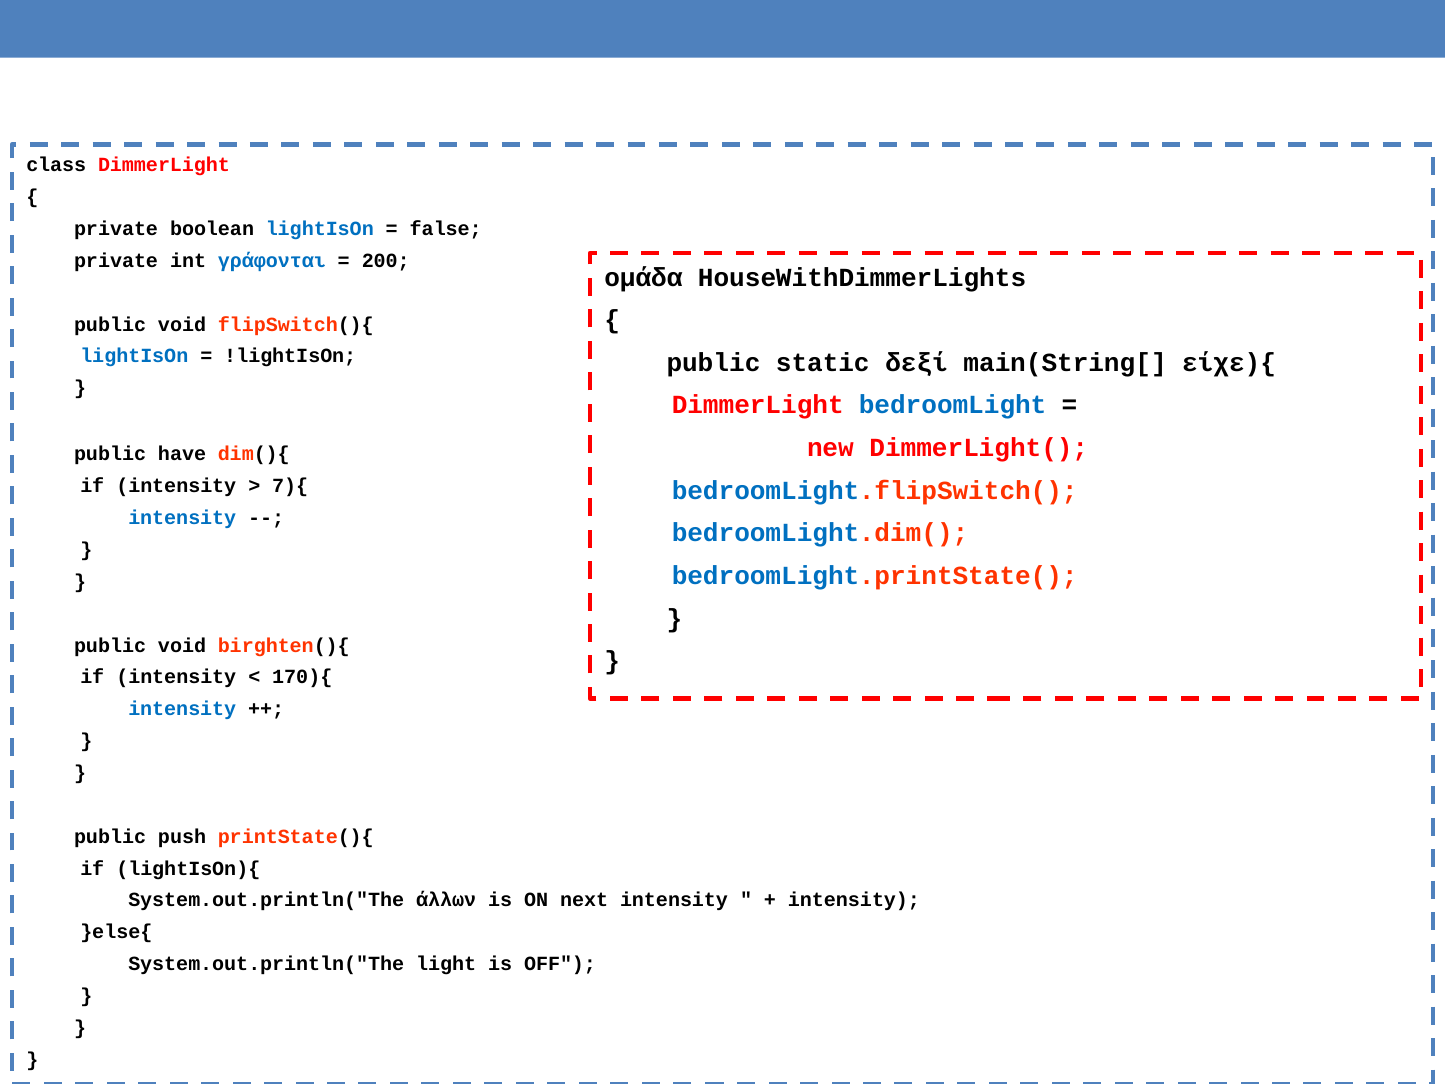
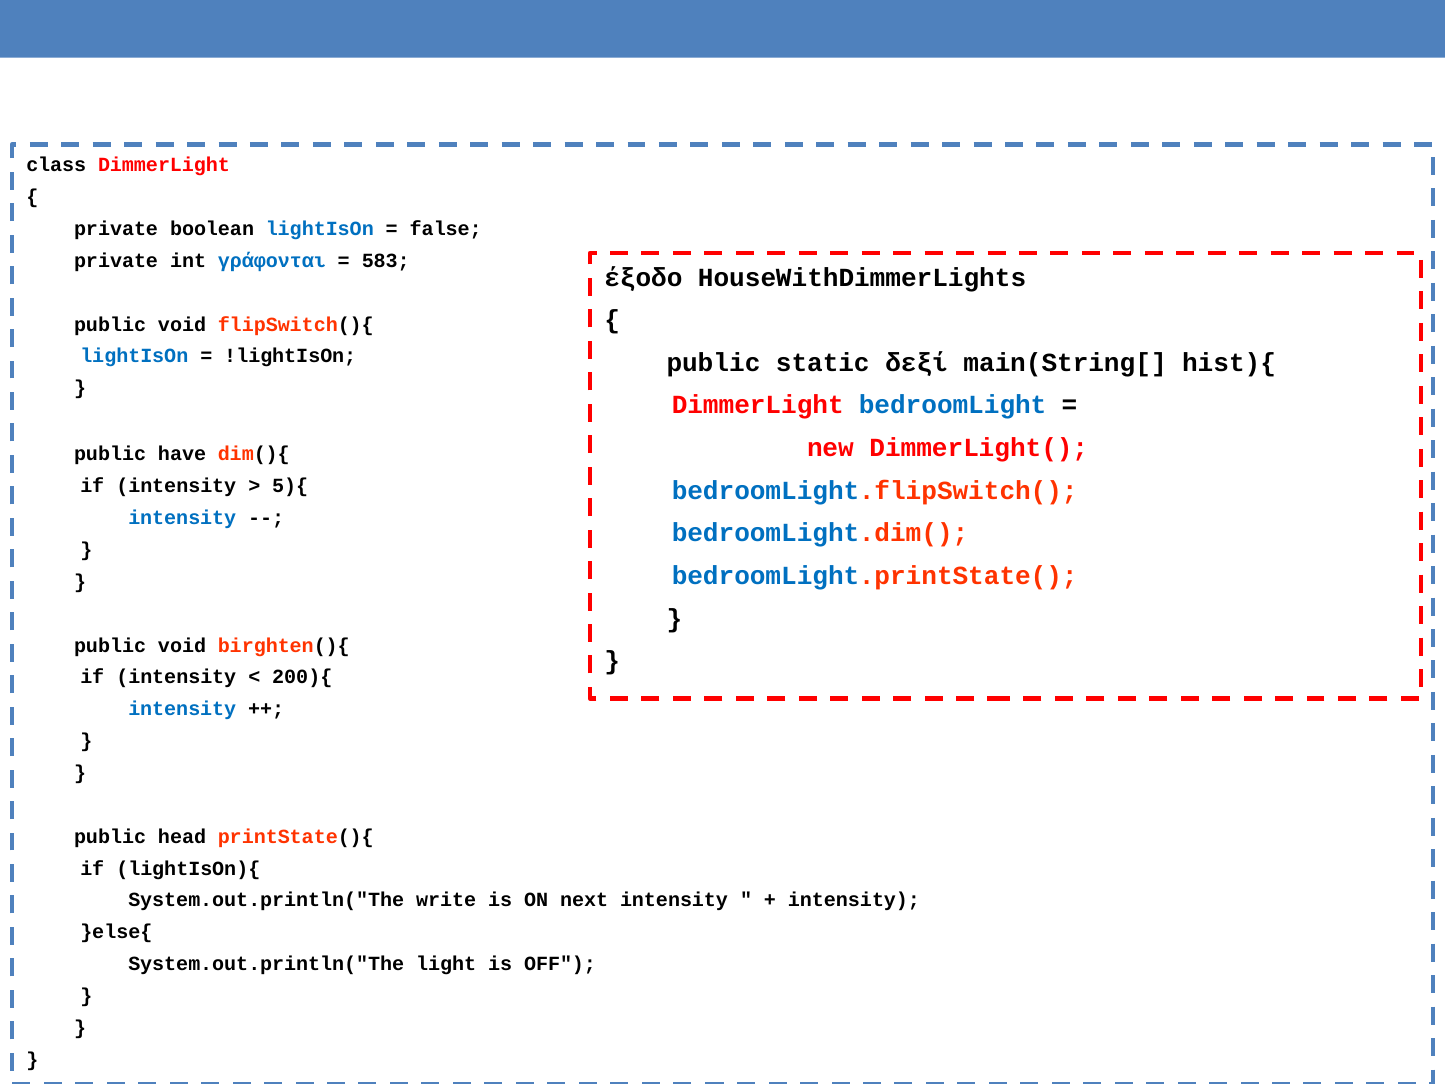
200: 200 -> 583
ομάδα: ομάδα -> έξοδο
είχε){: είχε){ -> hist){
7){: 7){ -> 5){
170){: 170){ -> 200){
push: push -> head
άλλων: άλλων -> write
